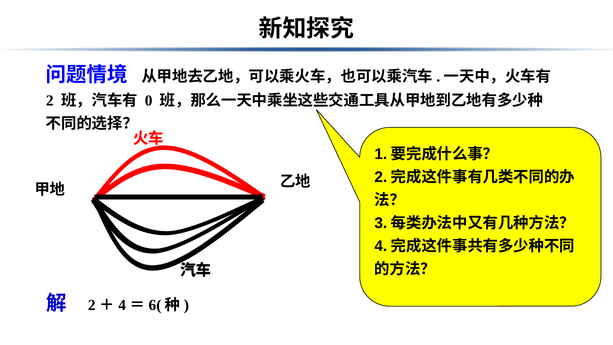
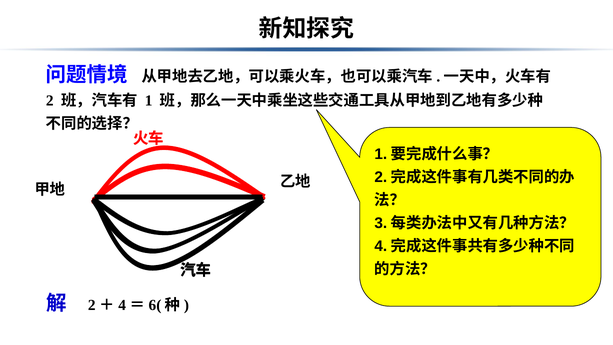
0: 0 -> 1
